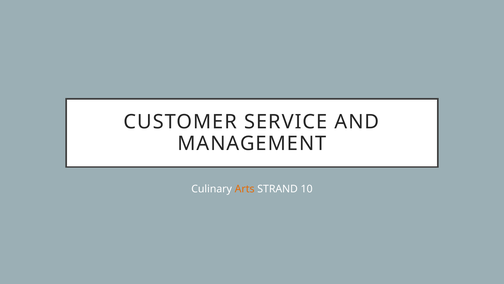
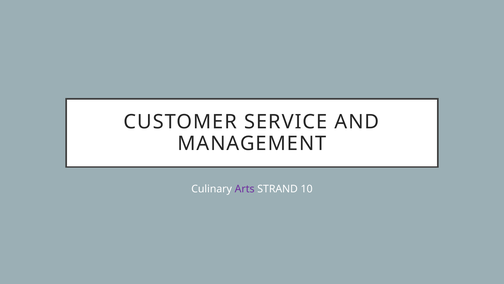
Arts colour: orange -> purple
